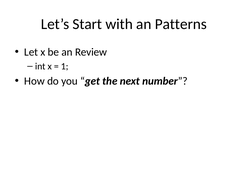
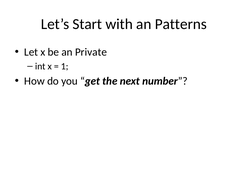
Review: Review -> Private
